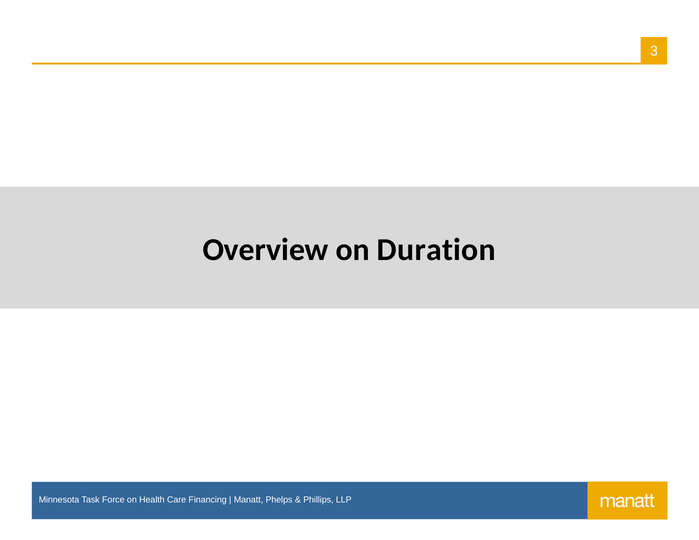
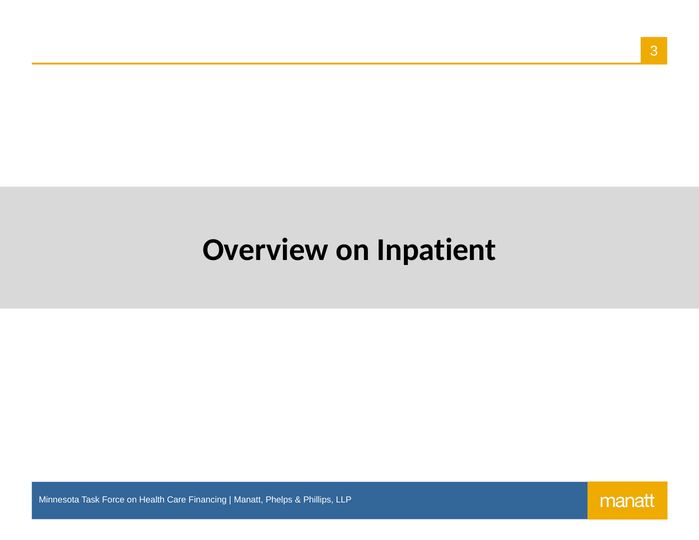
Duration: Duration -> Inpatient
